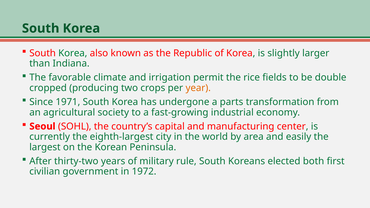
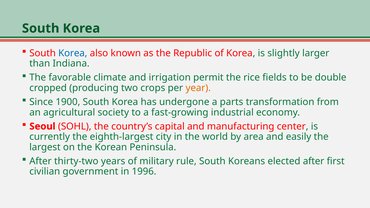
Korea at (73, 53) colour: green -> blue
1971: 1971 -> 1900
elected both: both -> after
1972: 1972 -> 1996
